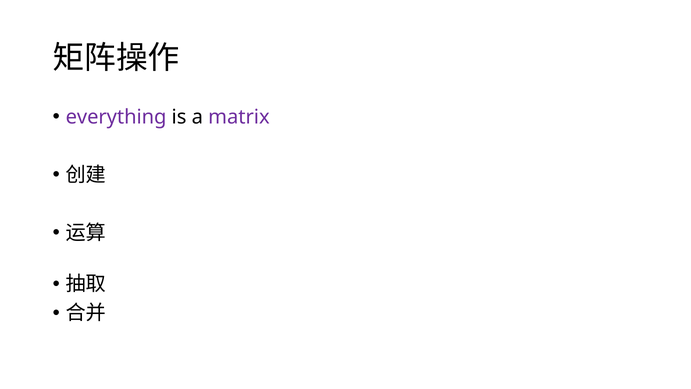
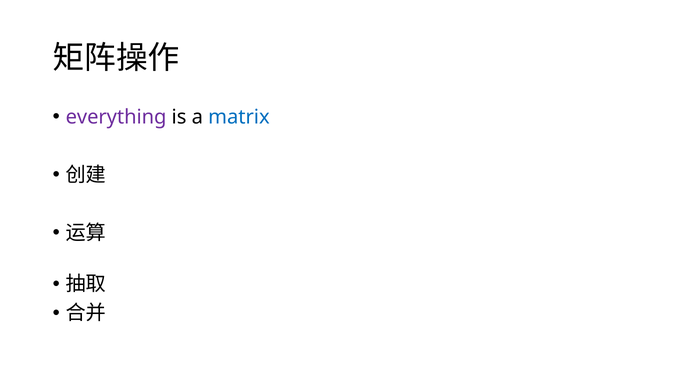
matrix colour: purple -> blue
